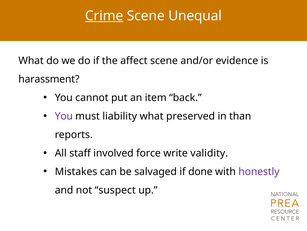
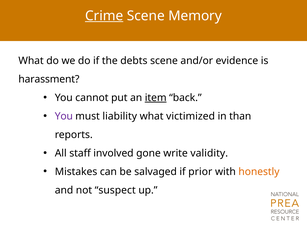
Unequal: Unequal -> Memory
affect: affect -> debts
item underline: none -> present
preserved: preserved -> victimized
force: force -> gone
done: done -> prior
honestly colour: purple -> orange
